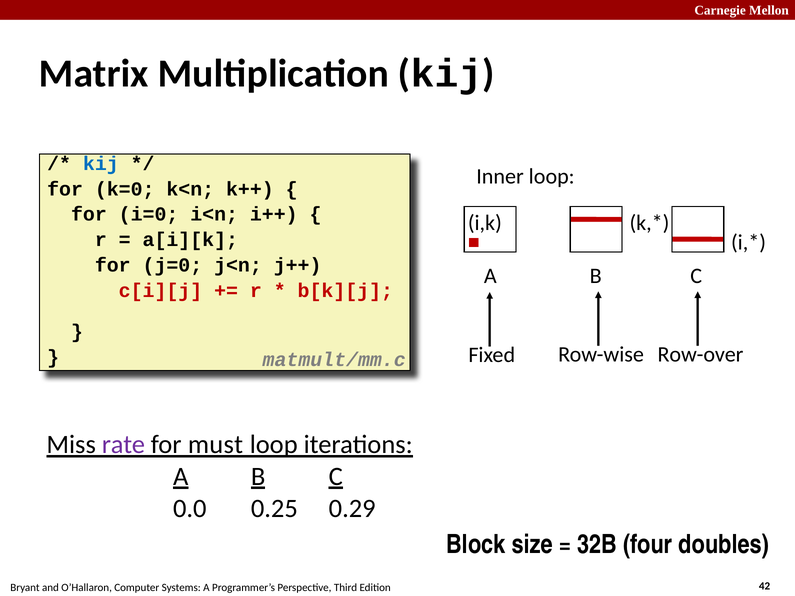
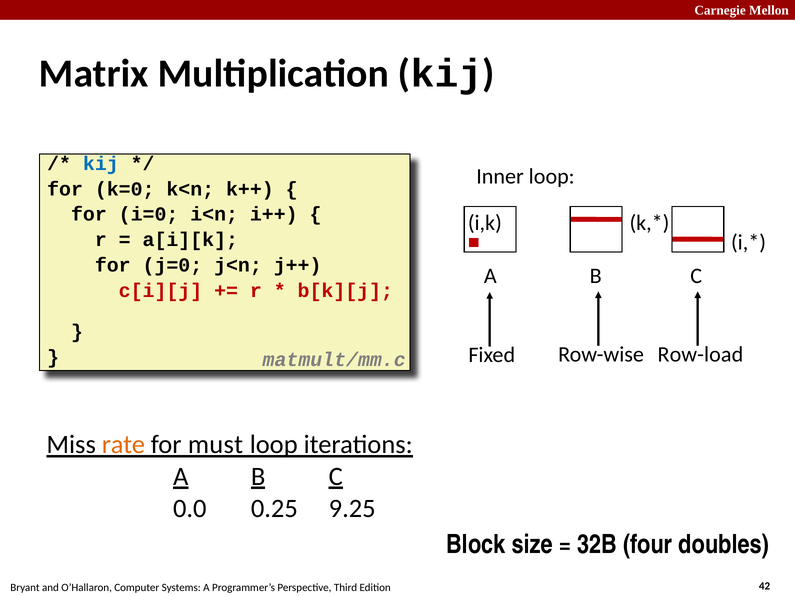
Row-over: Row-over -> Row-load
rate colour: purple -> orange
0.29: 0.29 -> 9.25
